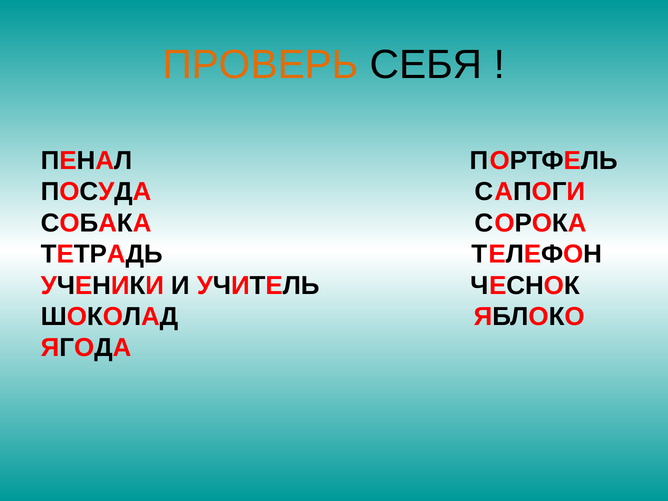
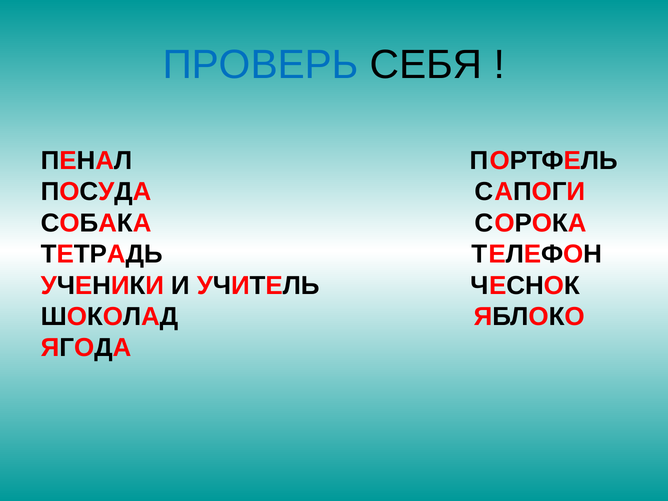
ПРОВЕРЬ colour: orange -> blue
